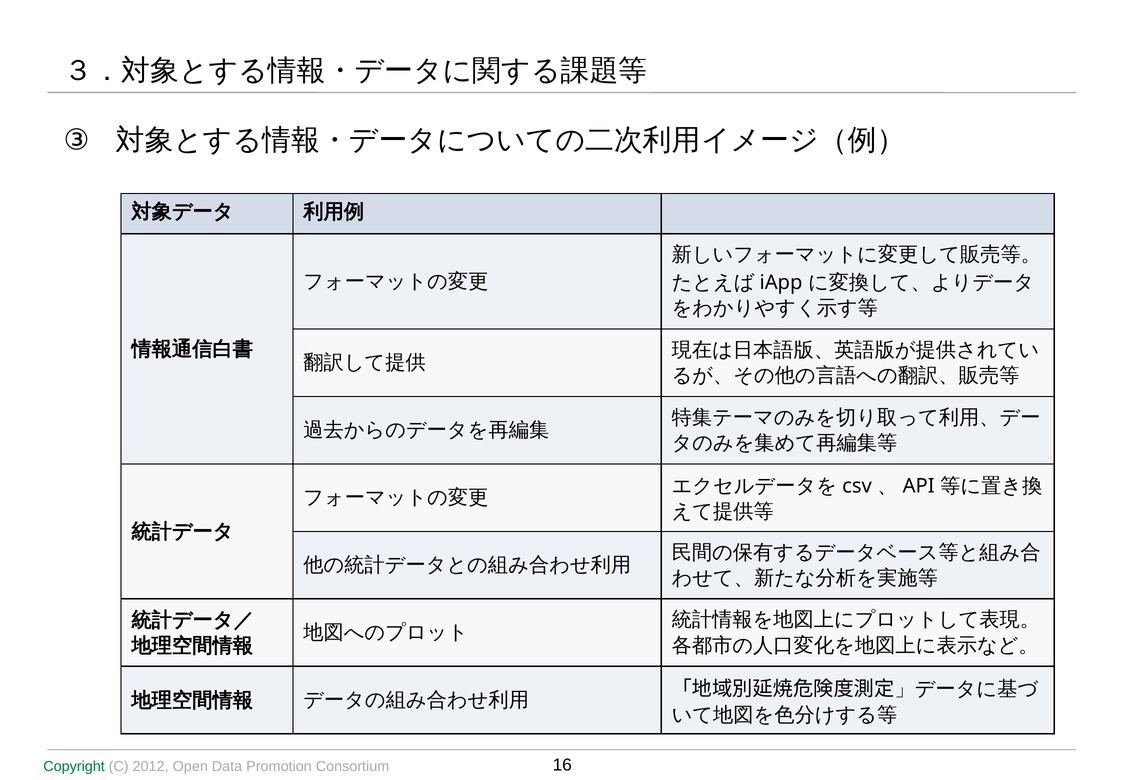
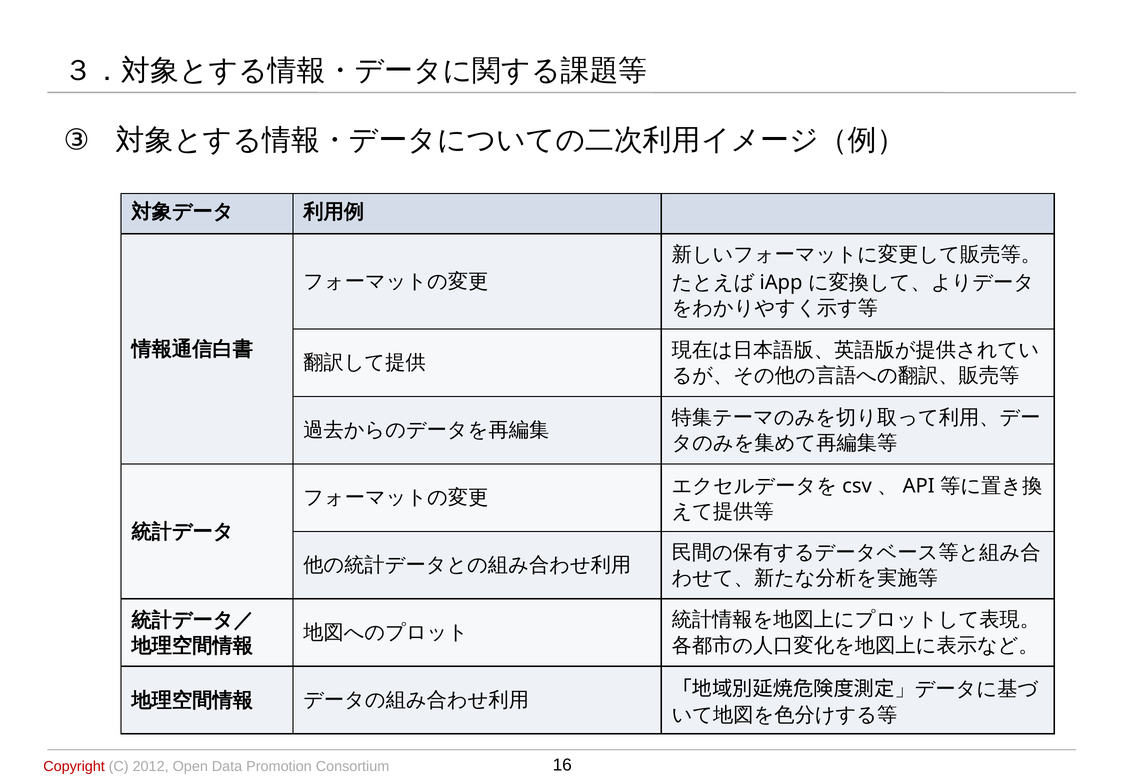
Copyright colour: green -> red
